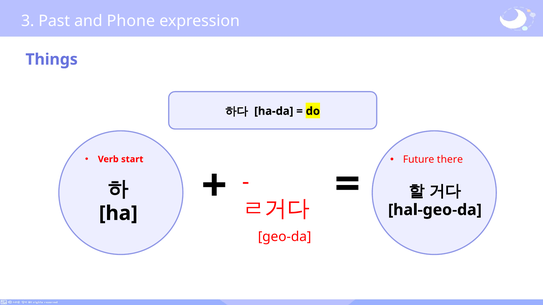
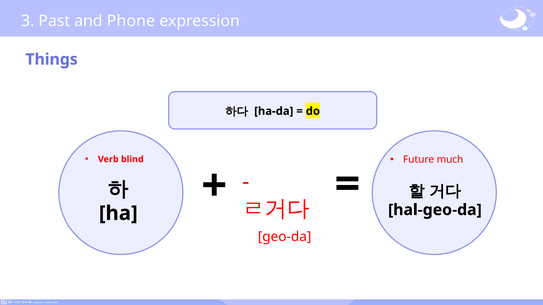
there: there -> much
start: start -> blind
